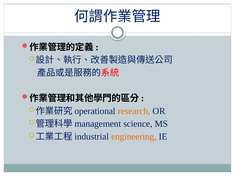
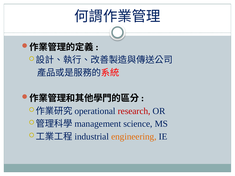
research colour: orange -> red
